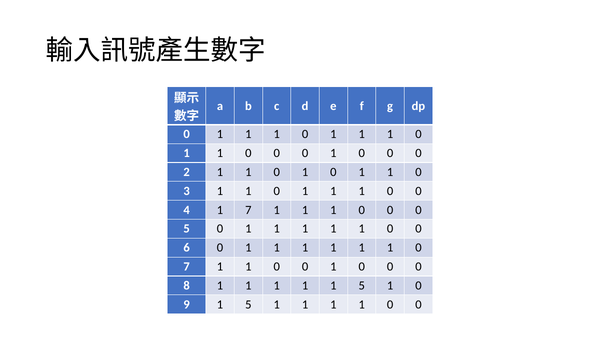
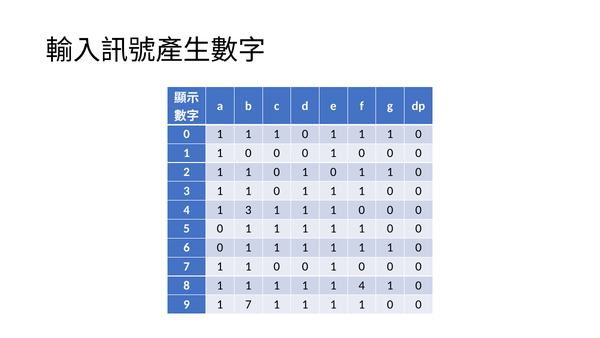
1 7: 7 -> 3
1 1 5: 5 -> 4
9 1 5: 5 -> 7
